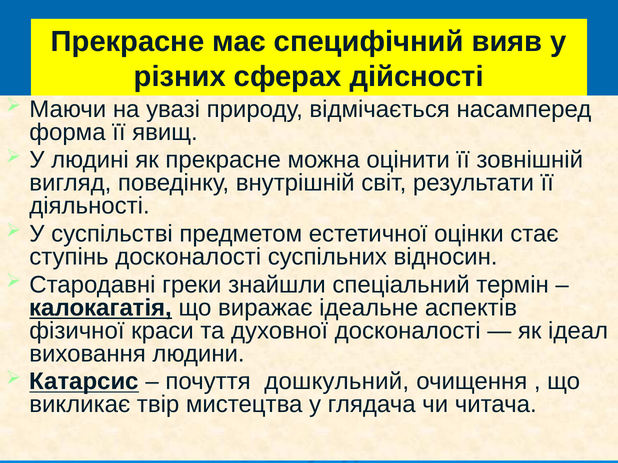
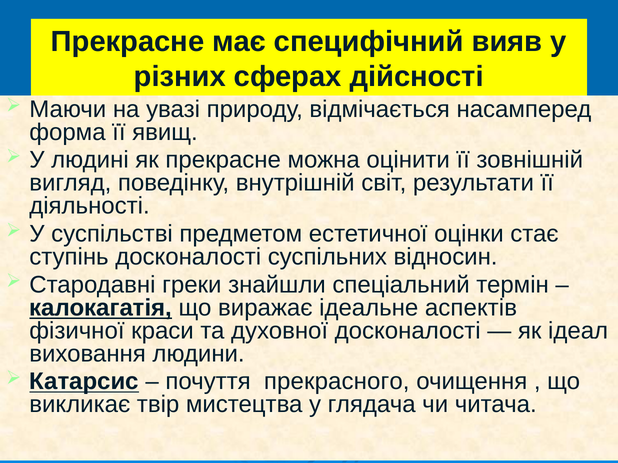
дошкульний: дошкульний -> прекрасного
